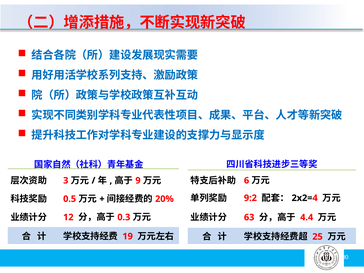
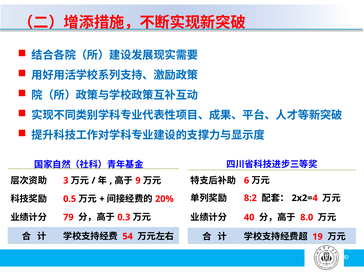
9:2: 9:2 -> 8:2
12: 12 -> 79
63: 63 -> 40
4.4: 4.4 -> 8.0
19: 19 -> 54
25: 25 -> 19
